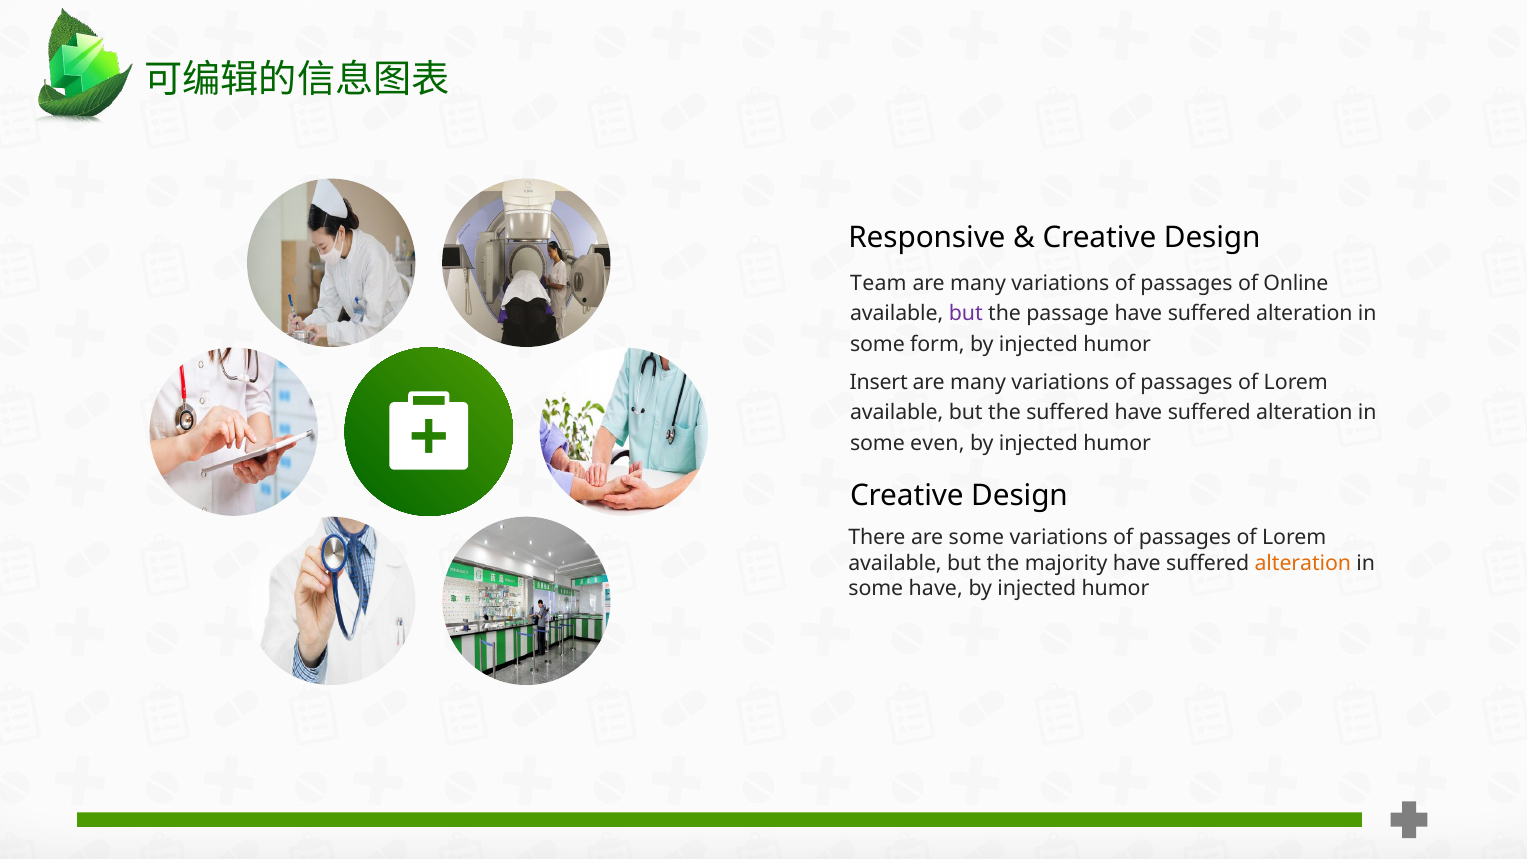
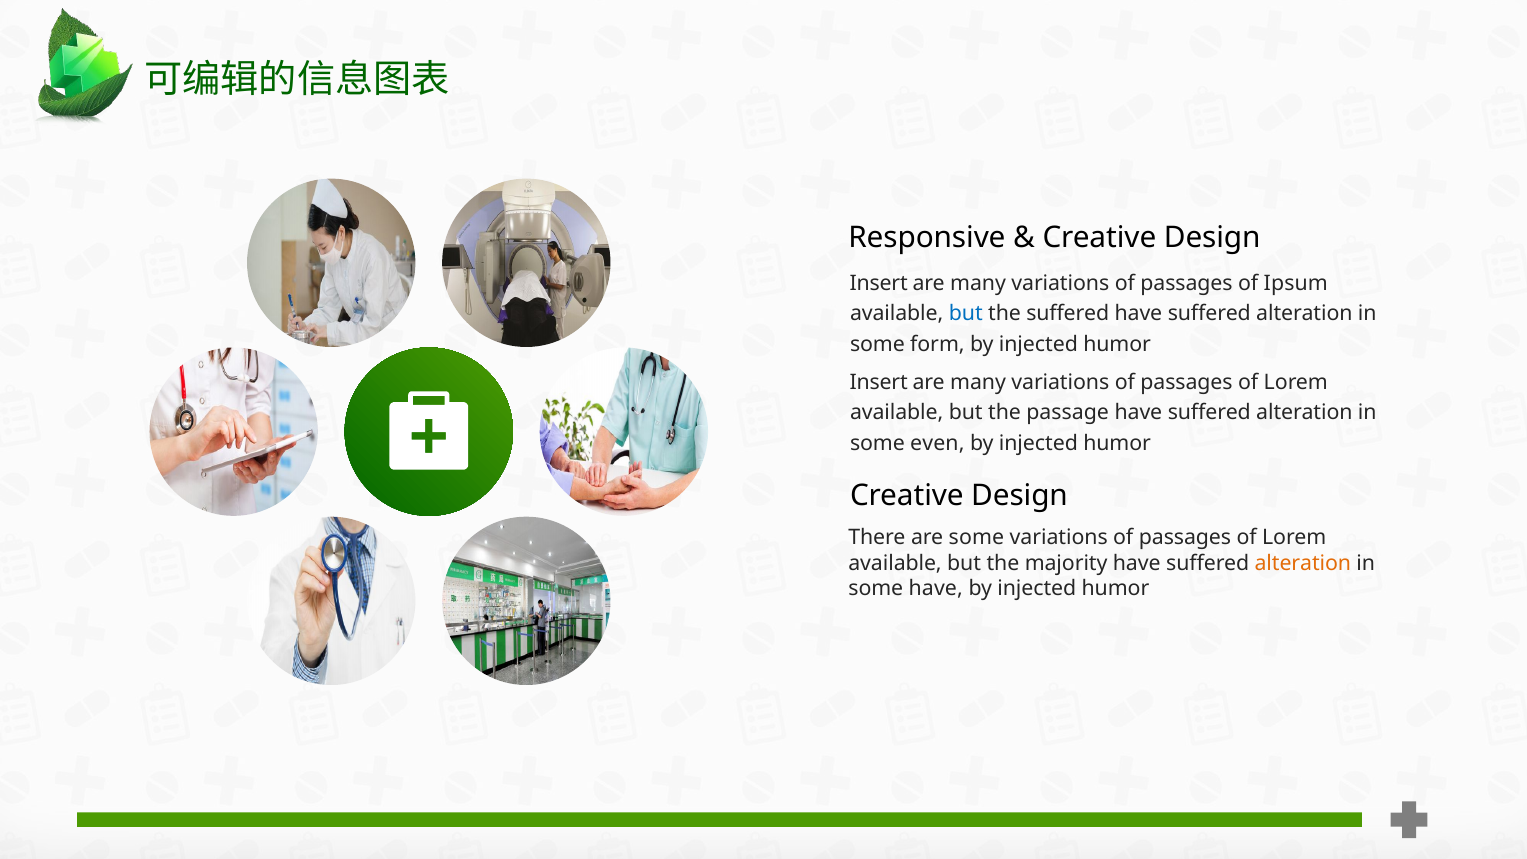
Team at (878, 283): Team -> Insert
Online: Online -> Ipsum
but at (966, 314) colour: purple -> blue
the passage: passage -> suffered
the suffered: suffered -> passage
